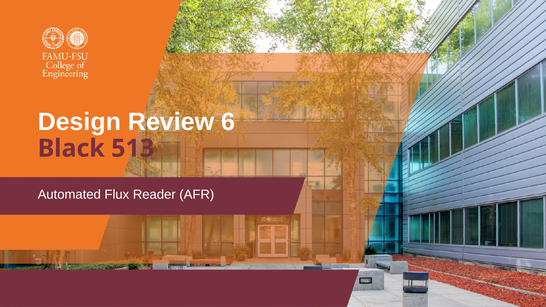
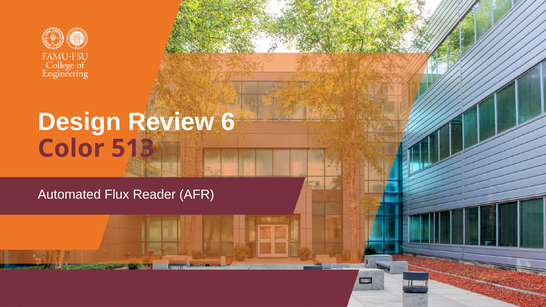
Black: Black -> Color
